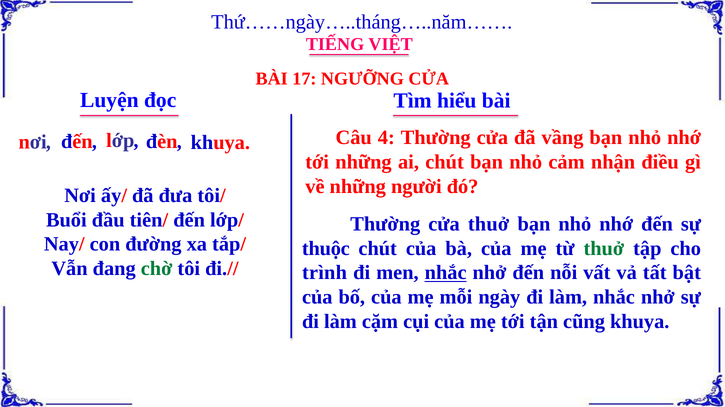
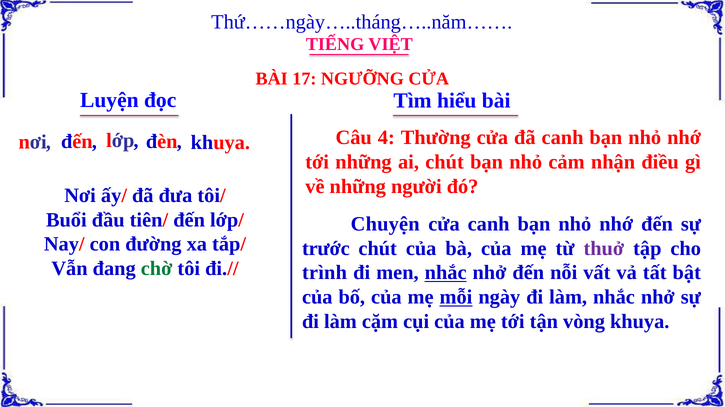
đã vầng: vầng -> canh
Thường at (385, 224): Thường -> Chuyện
cửa thuở: thuở -> canh
thuộc: thuộc -> trước
thuở at (604, 249) colour: green -> purple
mỗi underline: none -> present
cũng: cũng -> vòng
